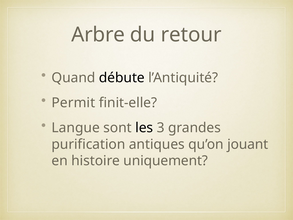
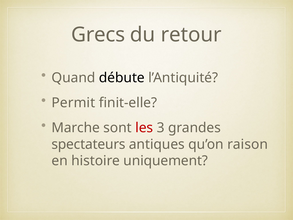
Arbre: Arbre -> Grecs
Langue: Langue -> Marche
les colour: black -> red
purification: purification -> spectateurs
jouant: jouant -> raison
